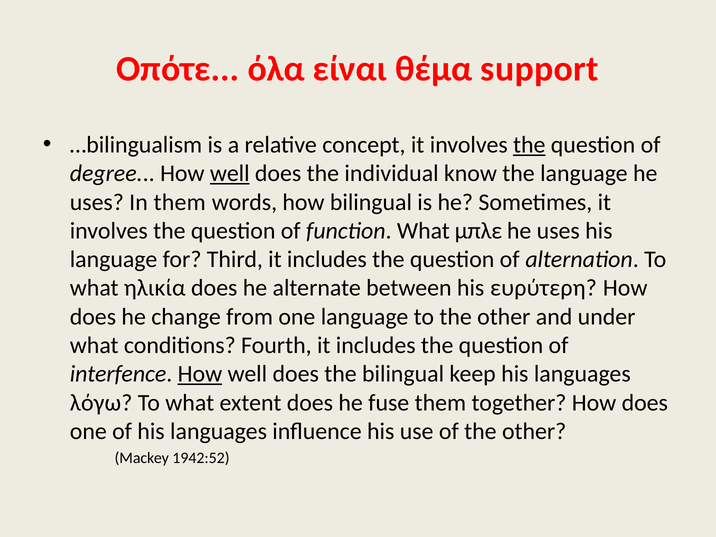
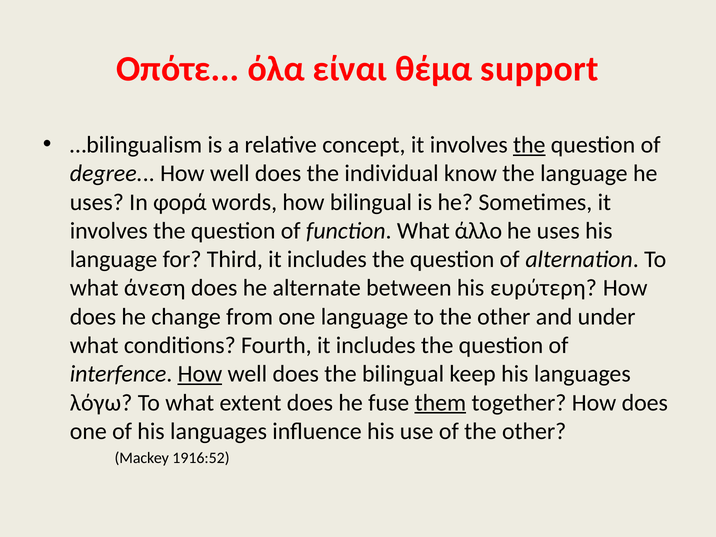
well at (230, 174) underline: present -> none
In them: them -> φορά
μπλε: μπλε -> άλλο
ηλικία: ηλικία -> άνεση
them at (440, 403) underline: none -> present
1942:52: 1942:52 -> 1916:52
